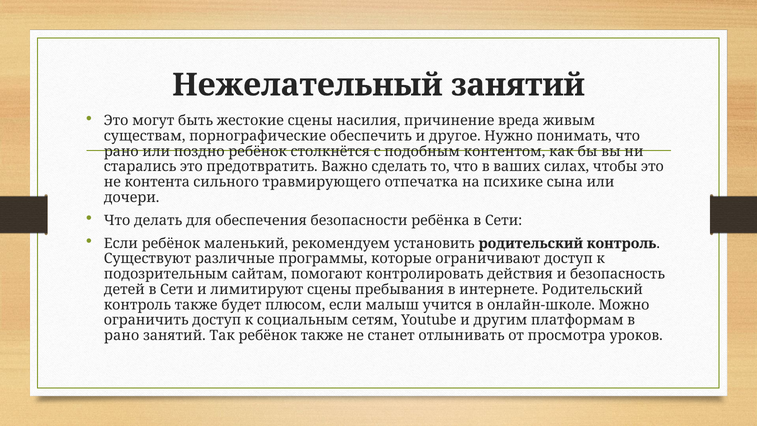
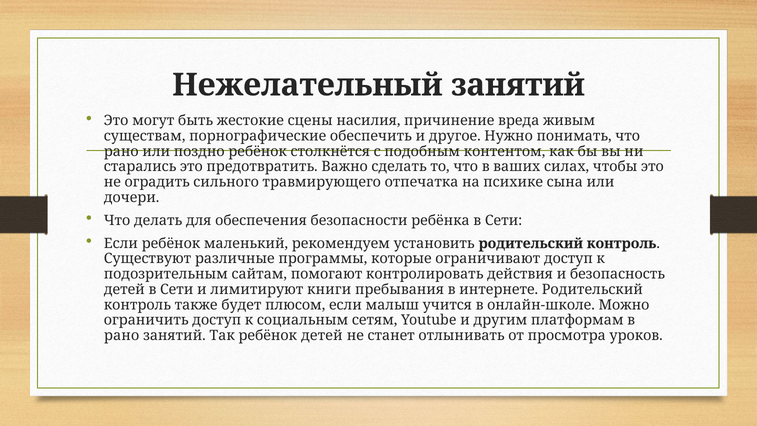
контента: контента -> оградить
лимитируют сцены: сцены -> книги
ребёнок также: также -> детей
